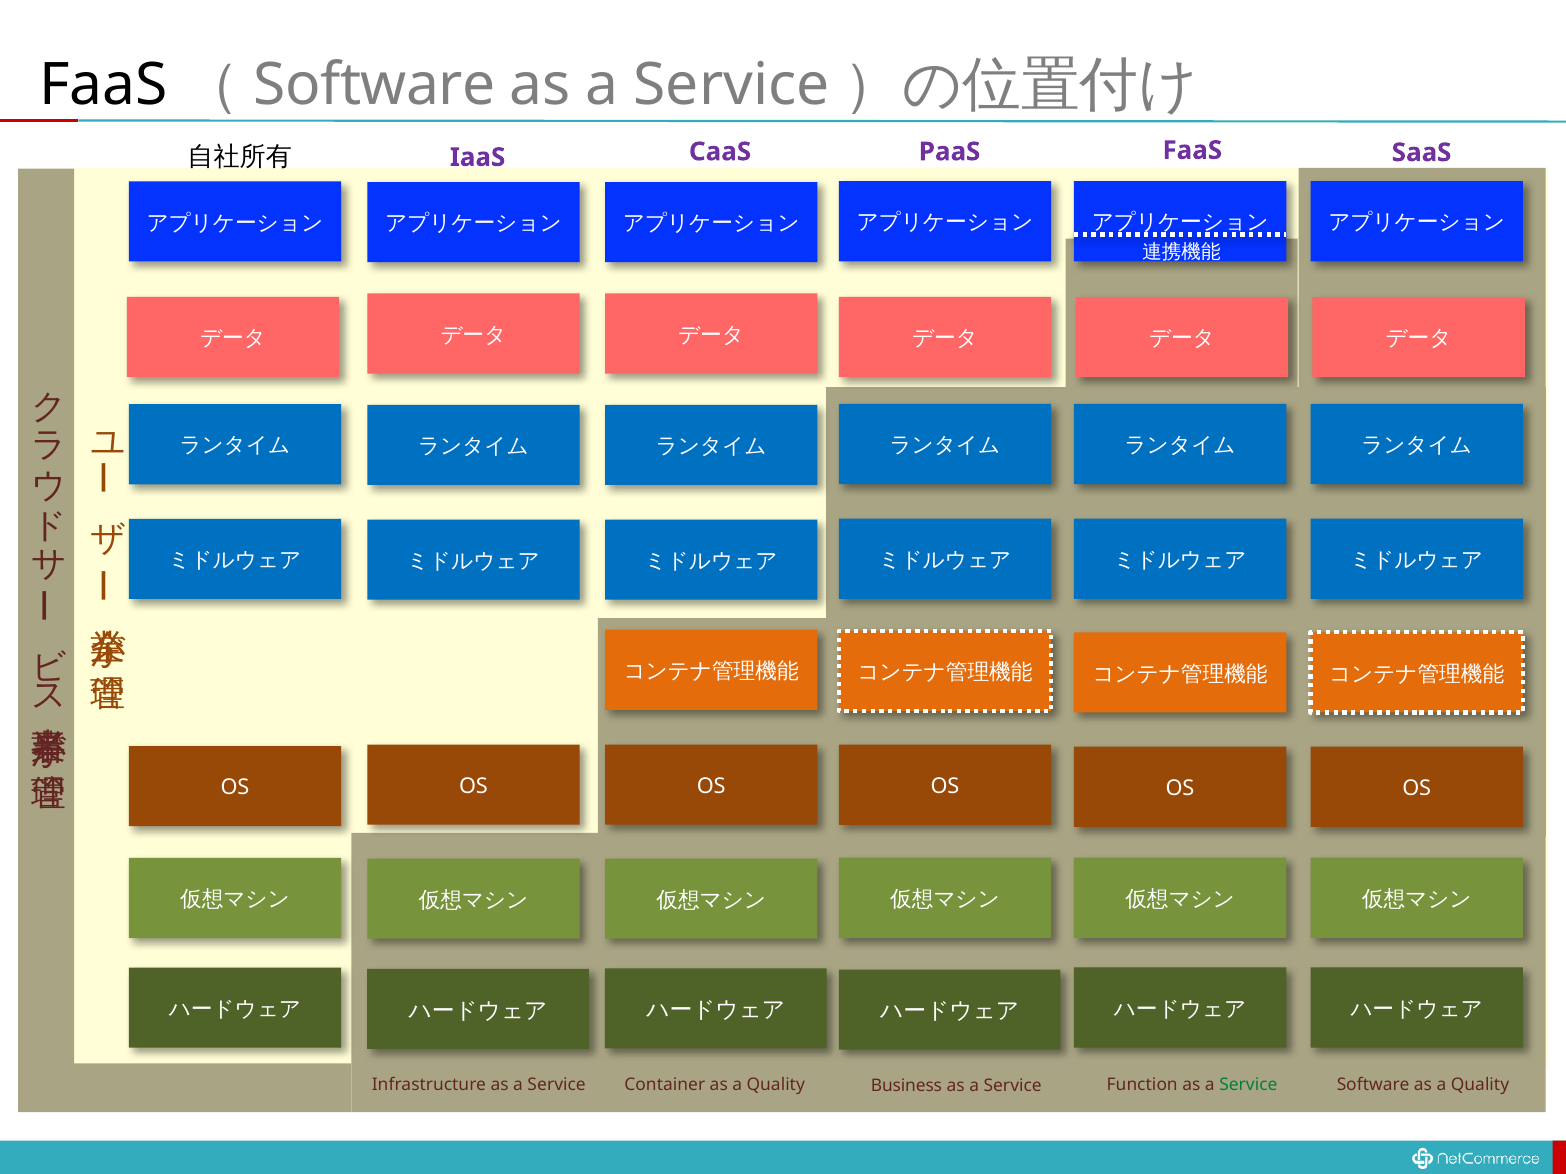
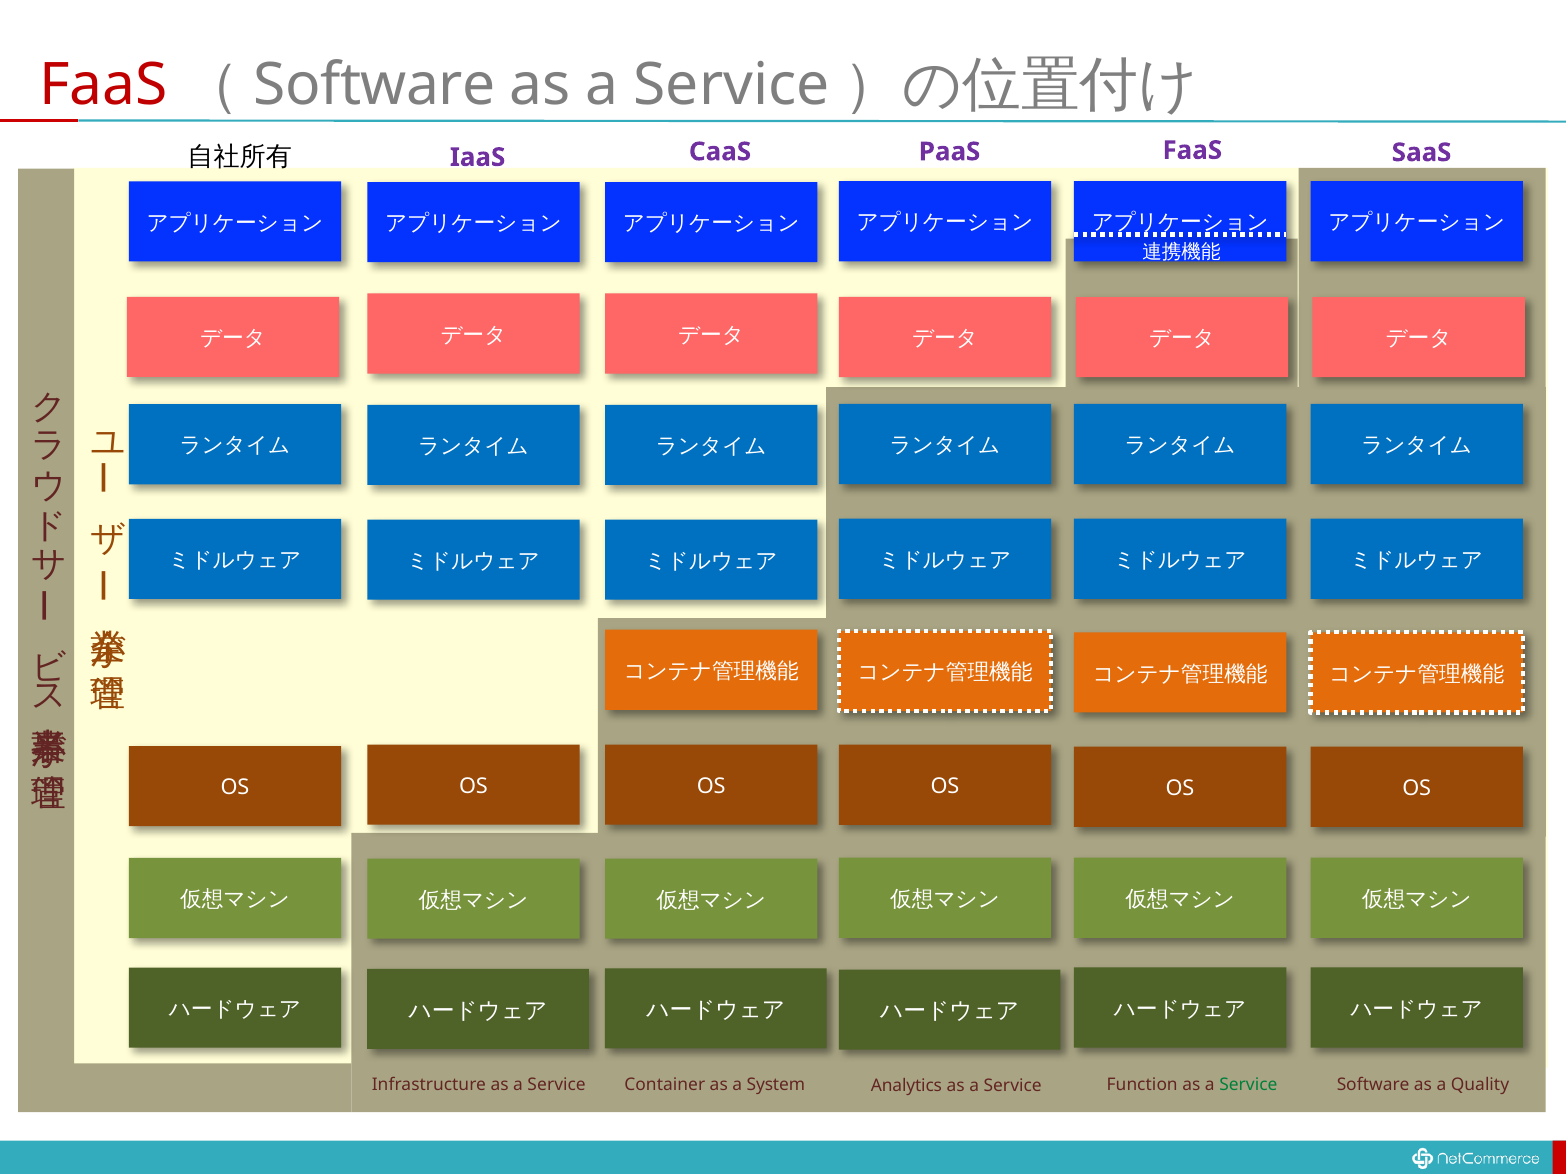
FaaS at (104, 85) colour: black -> red
Container as a Quality: Quality -> System
Business: Business -> Analytics
